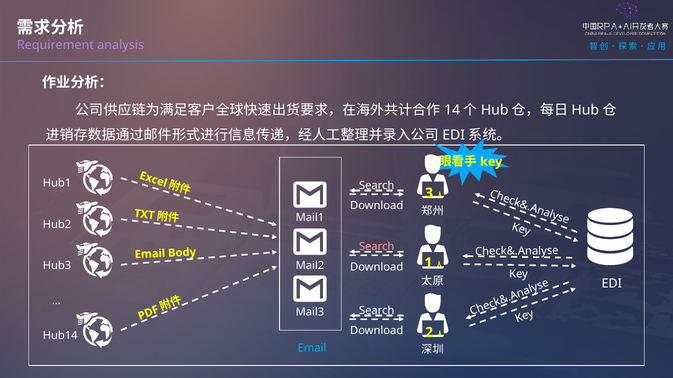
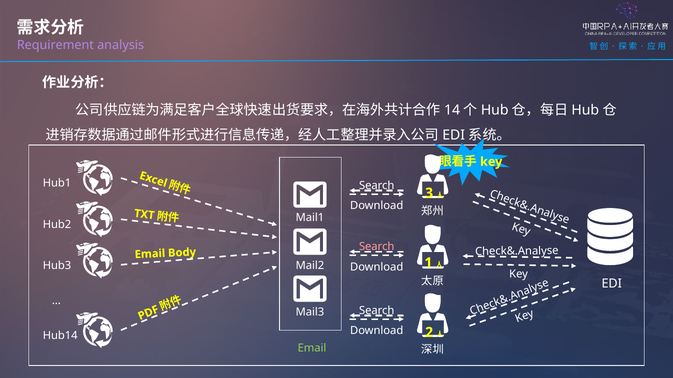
Email at (312, 349) colour: light blue -> light green
